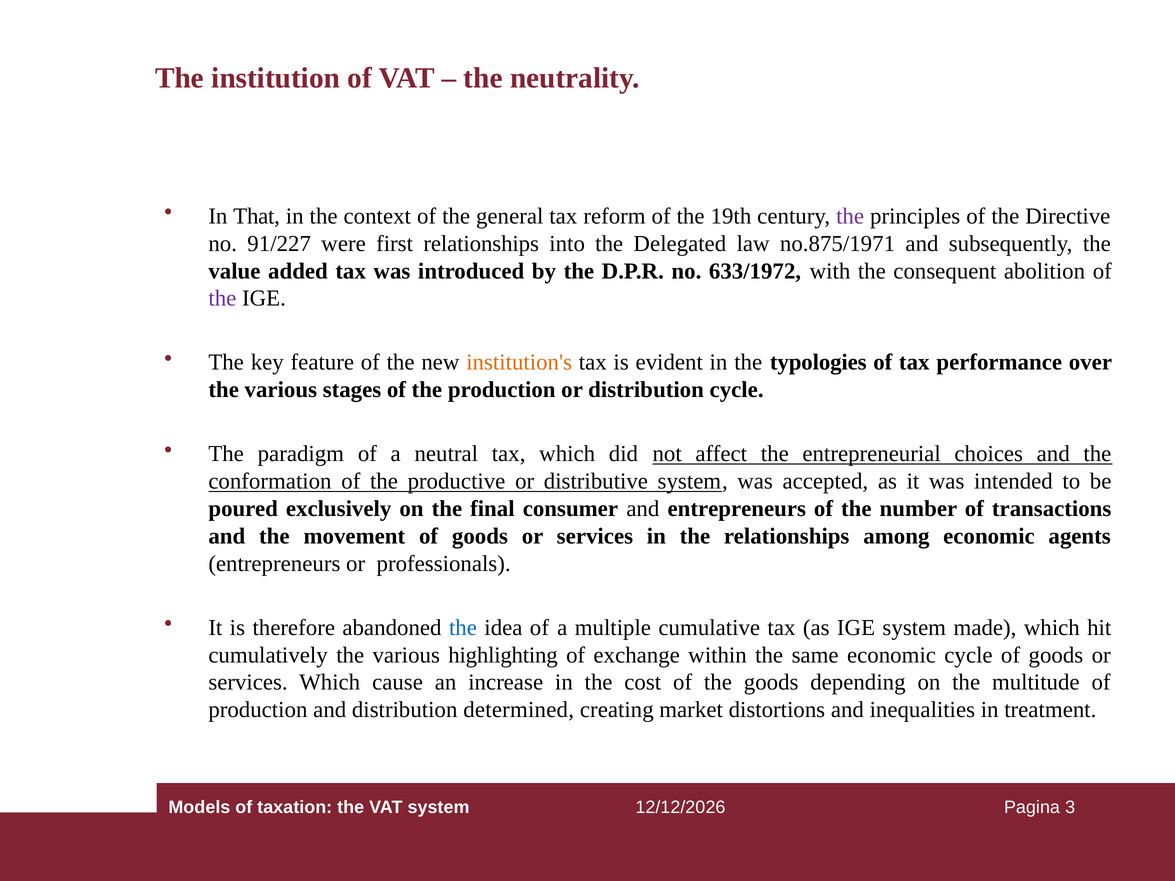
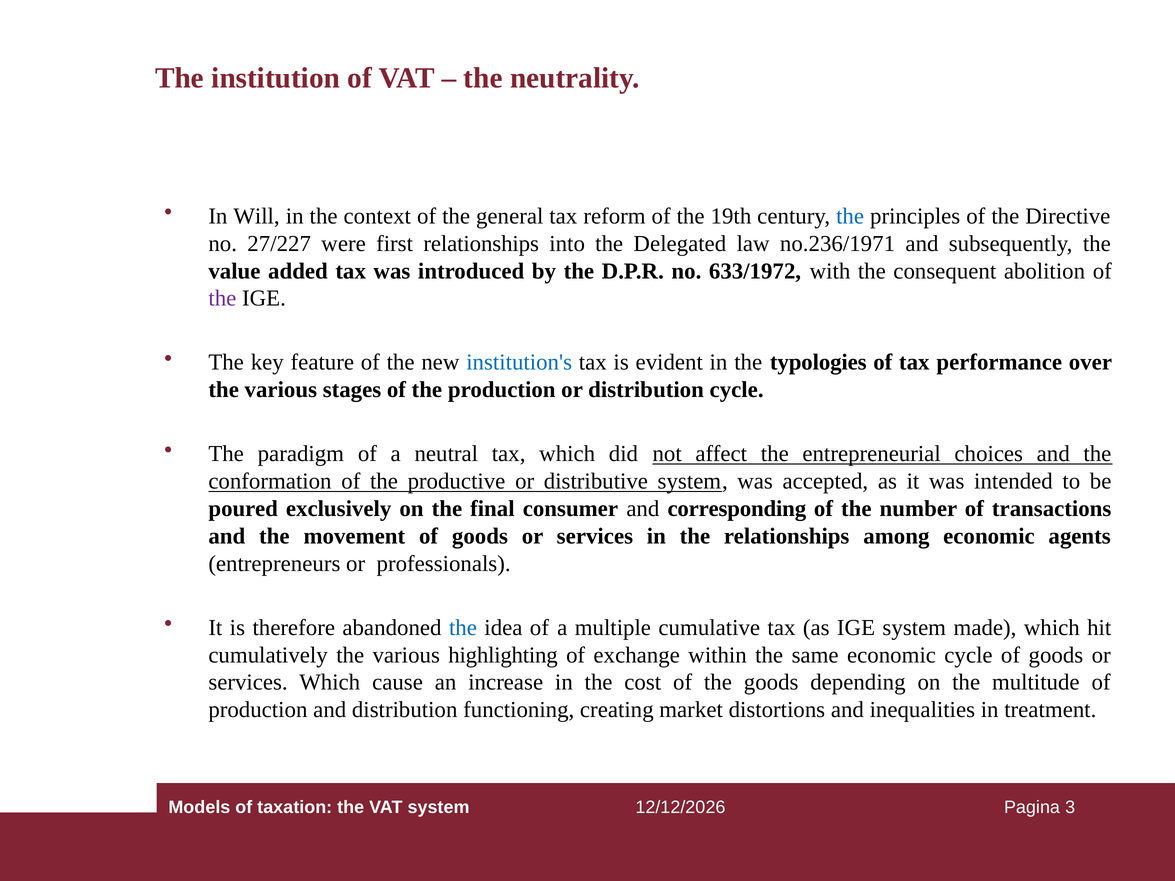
That: That -> Will
the at (850, 216) colour: purple -> blue
91/227: 91/227 -> 27/227
no.875/1971: no.875/1971 -> no.236/1971
institution's colour: orange -> blue
and entrepreneurs: entrepreneurs -> corresponding
determined: determined -> functioning
